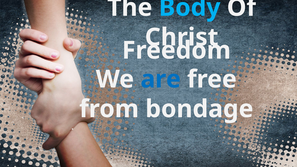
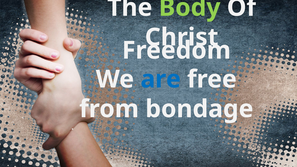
Body colour: light blue -> light green
